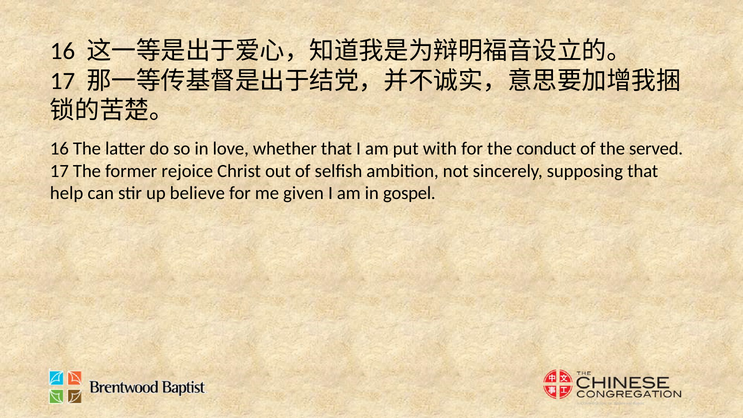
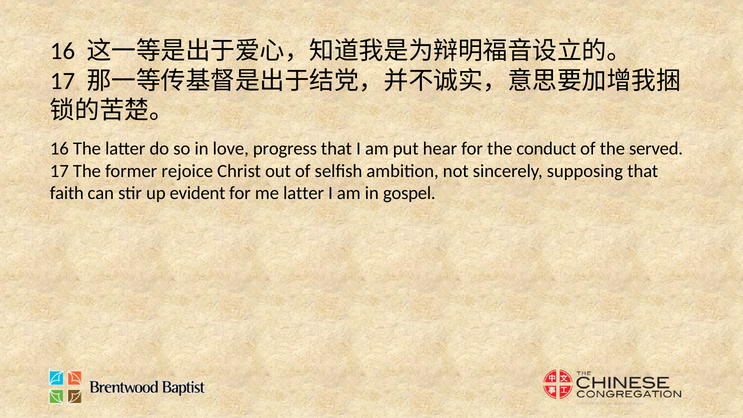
whether: whether -> progress
with: with -> hear
help: help -> faith
believe: believe -> evident
me given: given -> latter
